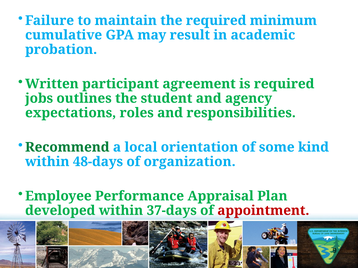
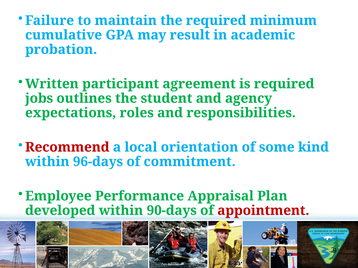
Recommend colour: green -> red
48-days: 48-days -> 96-days
organization: organization -> commitment
37-days: 37-days -> 90-days
